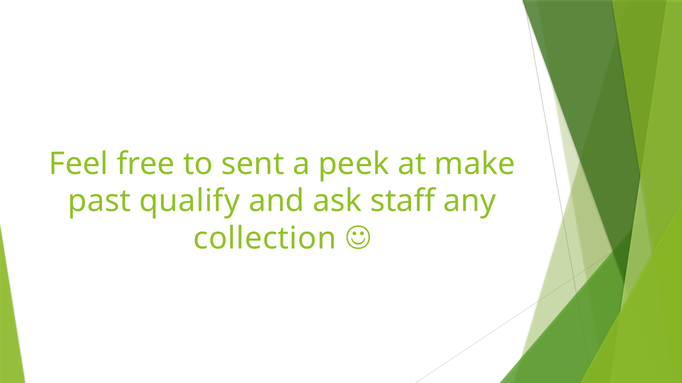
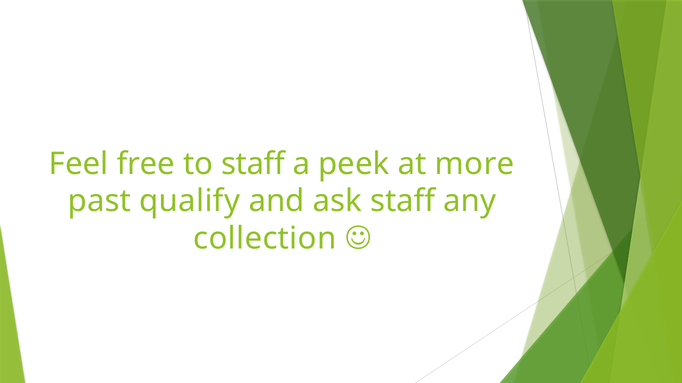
to sent: sent -> staff
make: make -> more
